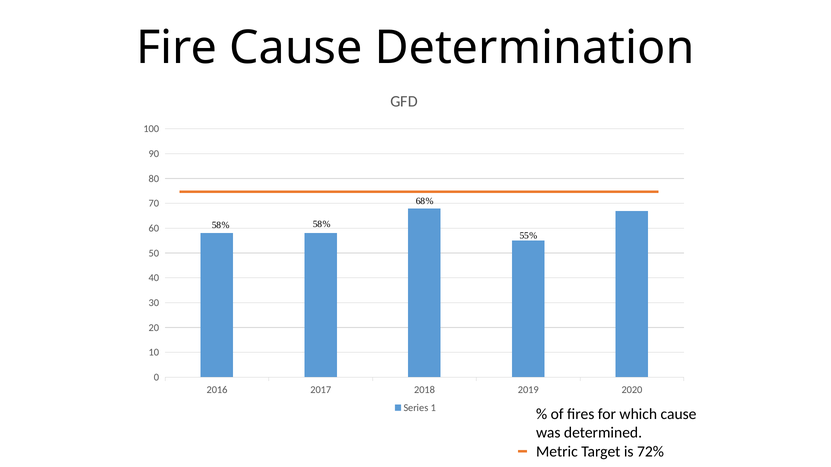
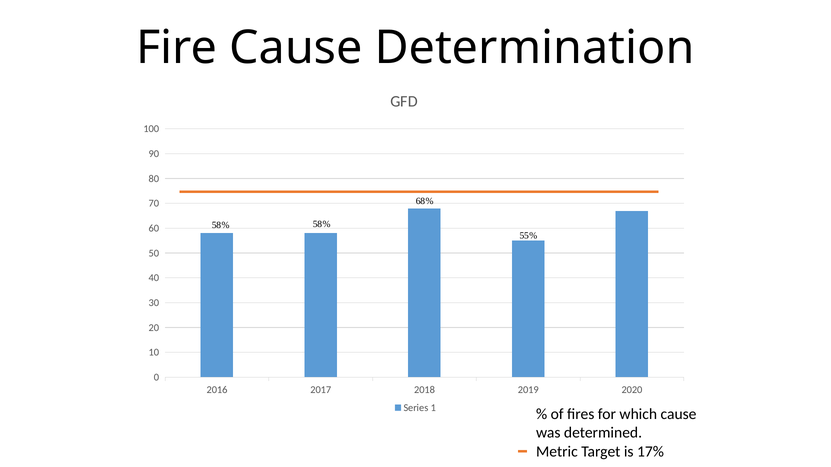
72%: 72% -> 17%
